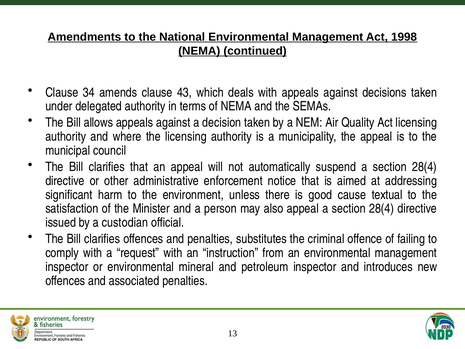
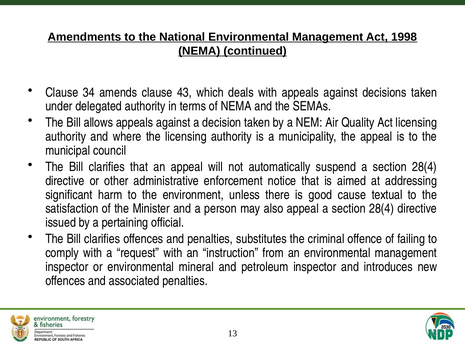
custodian: custodian -> pertaining
